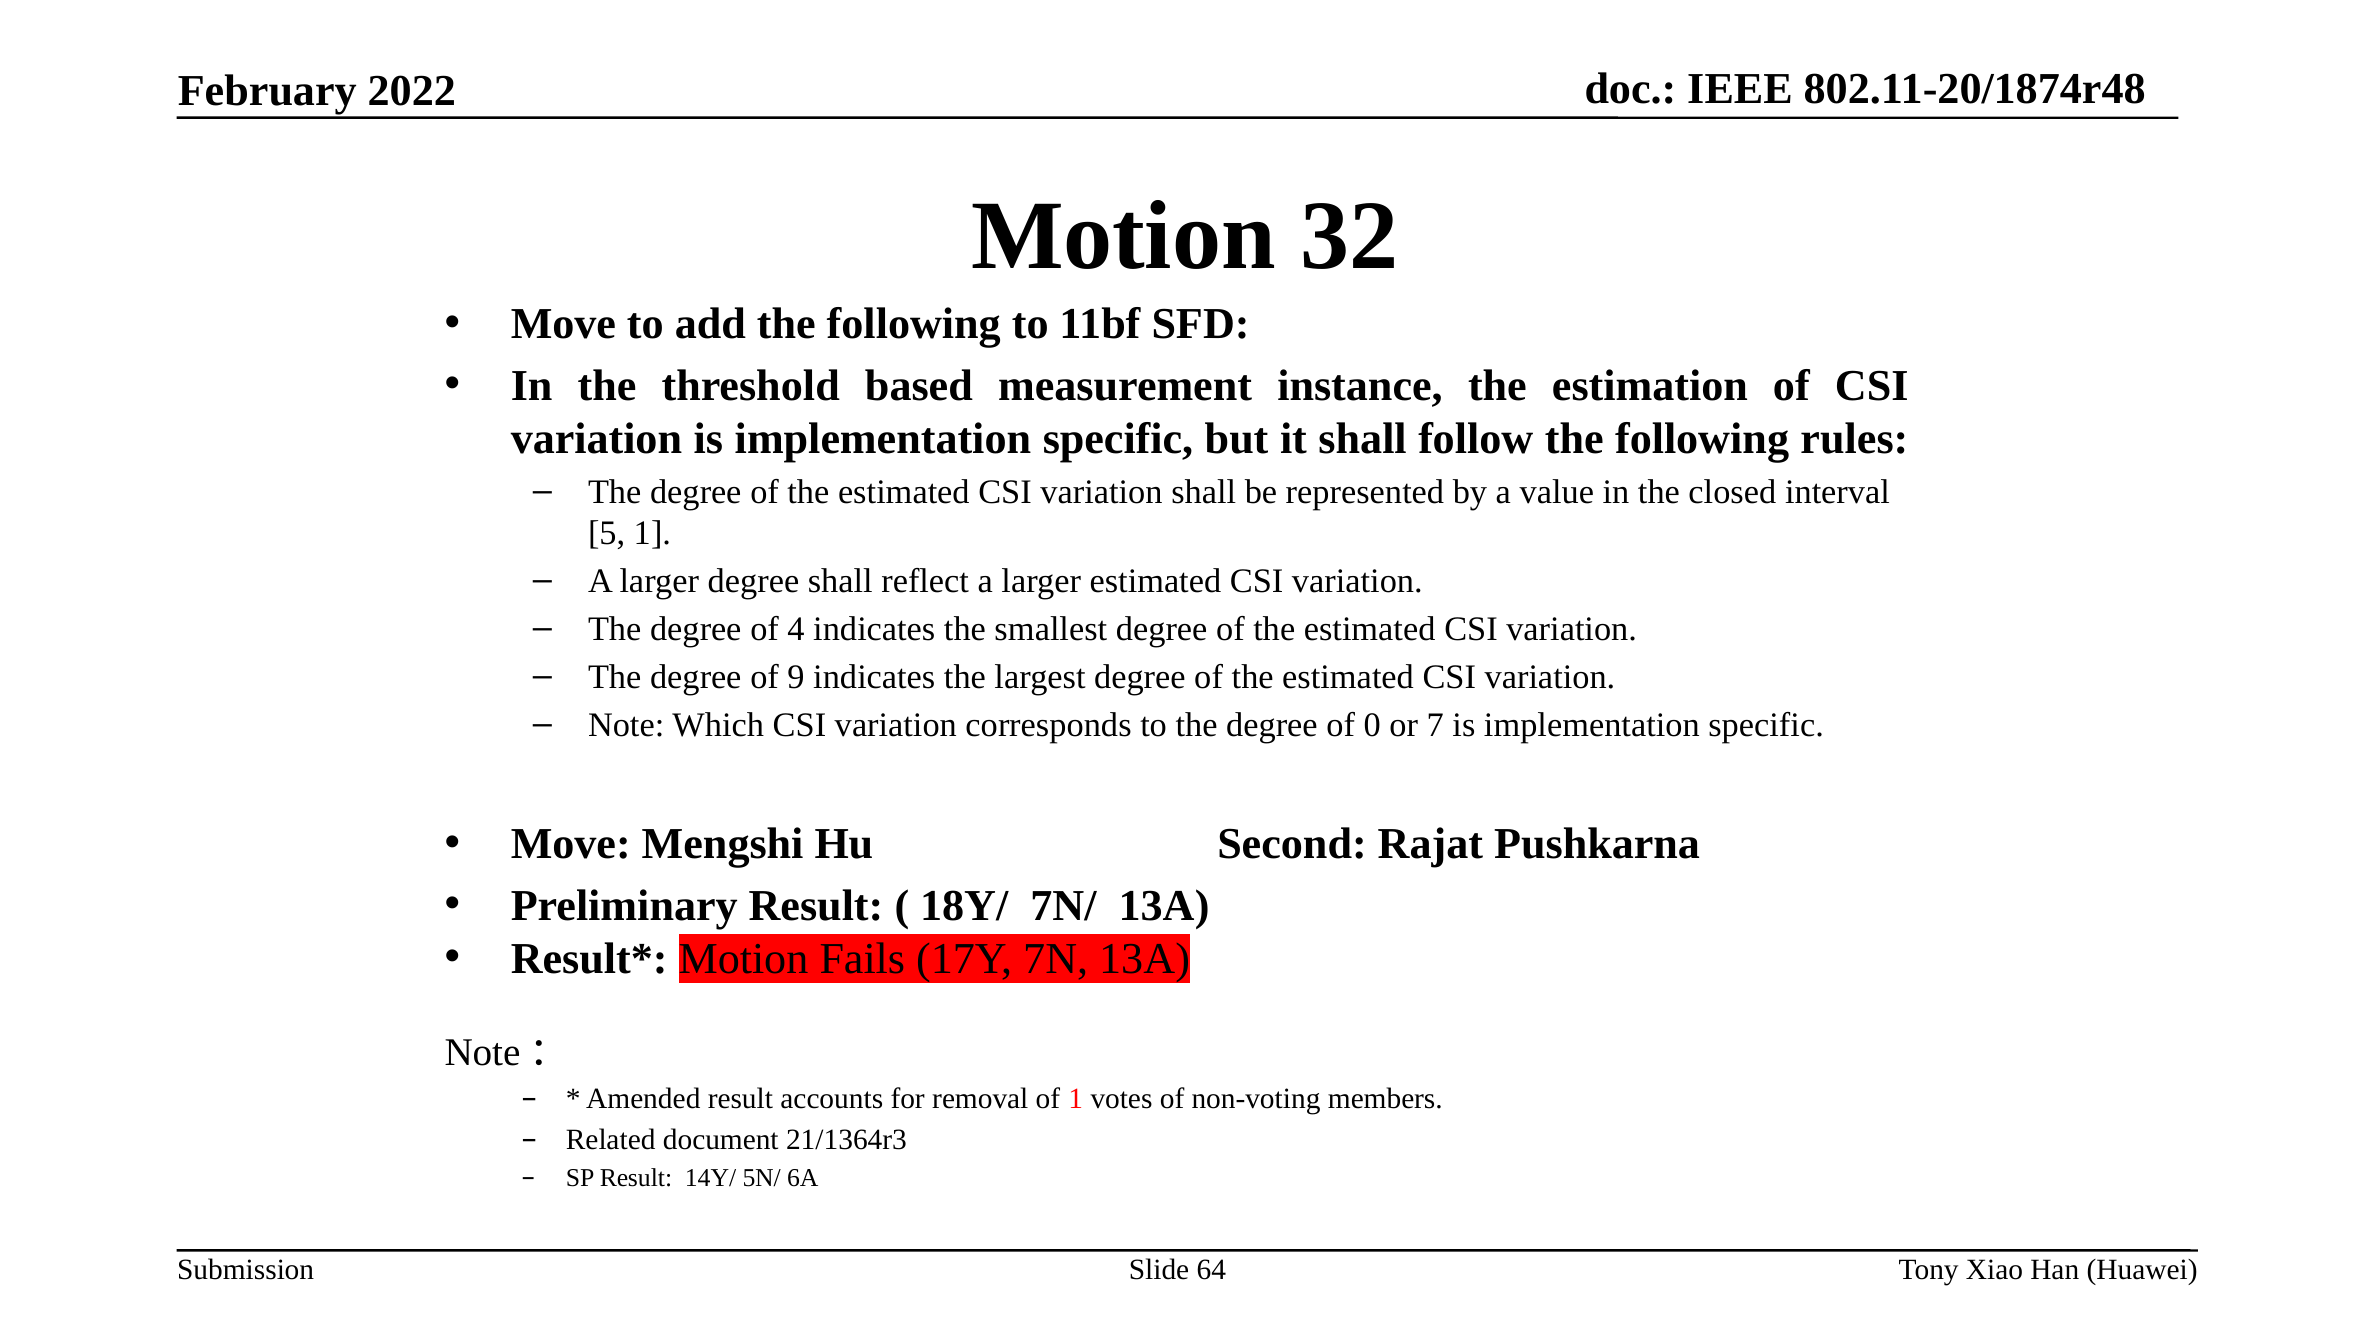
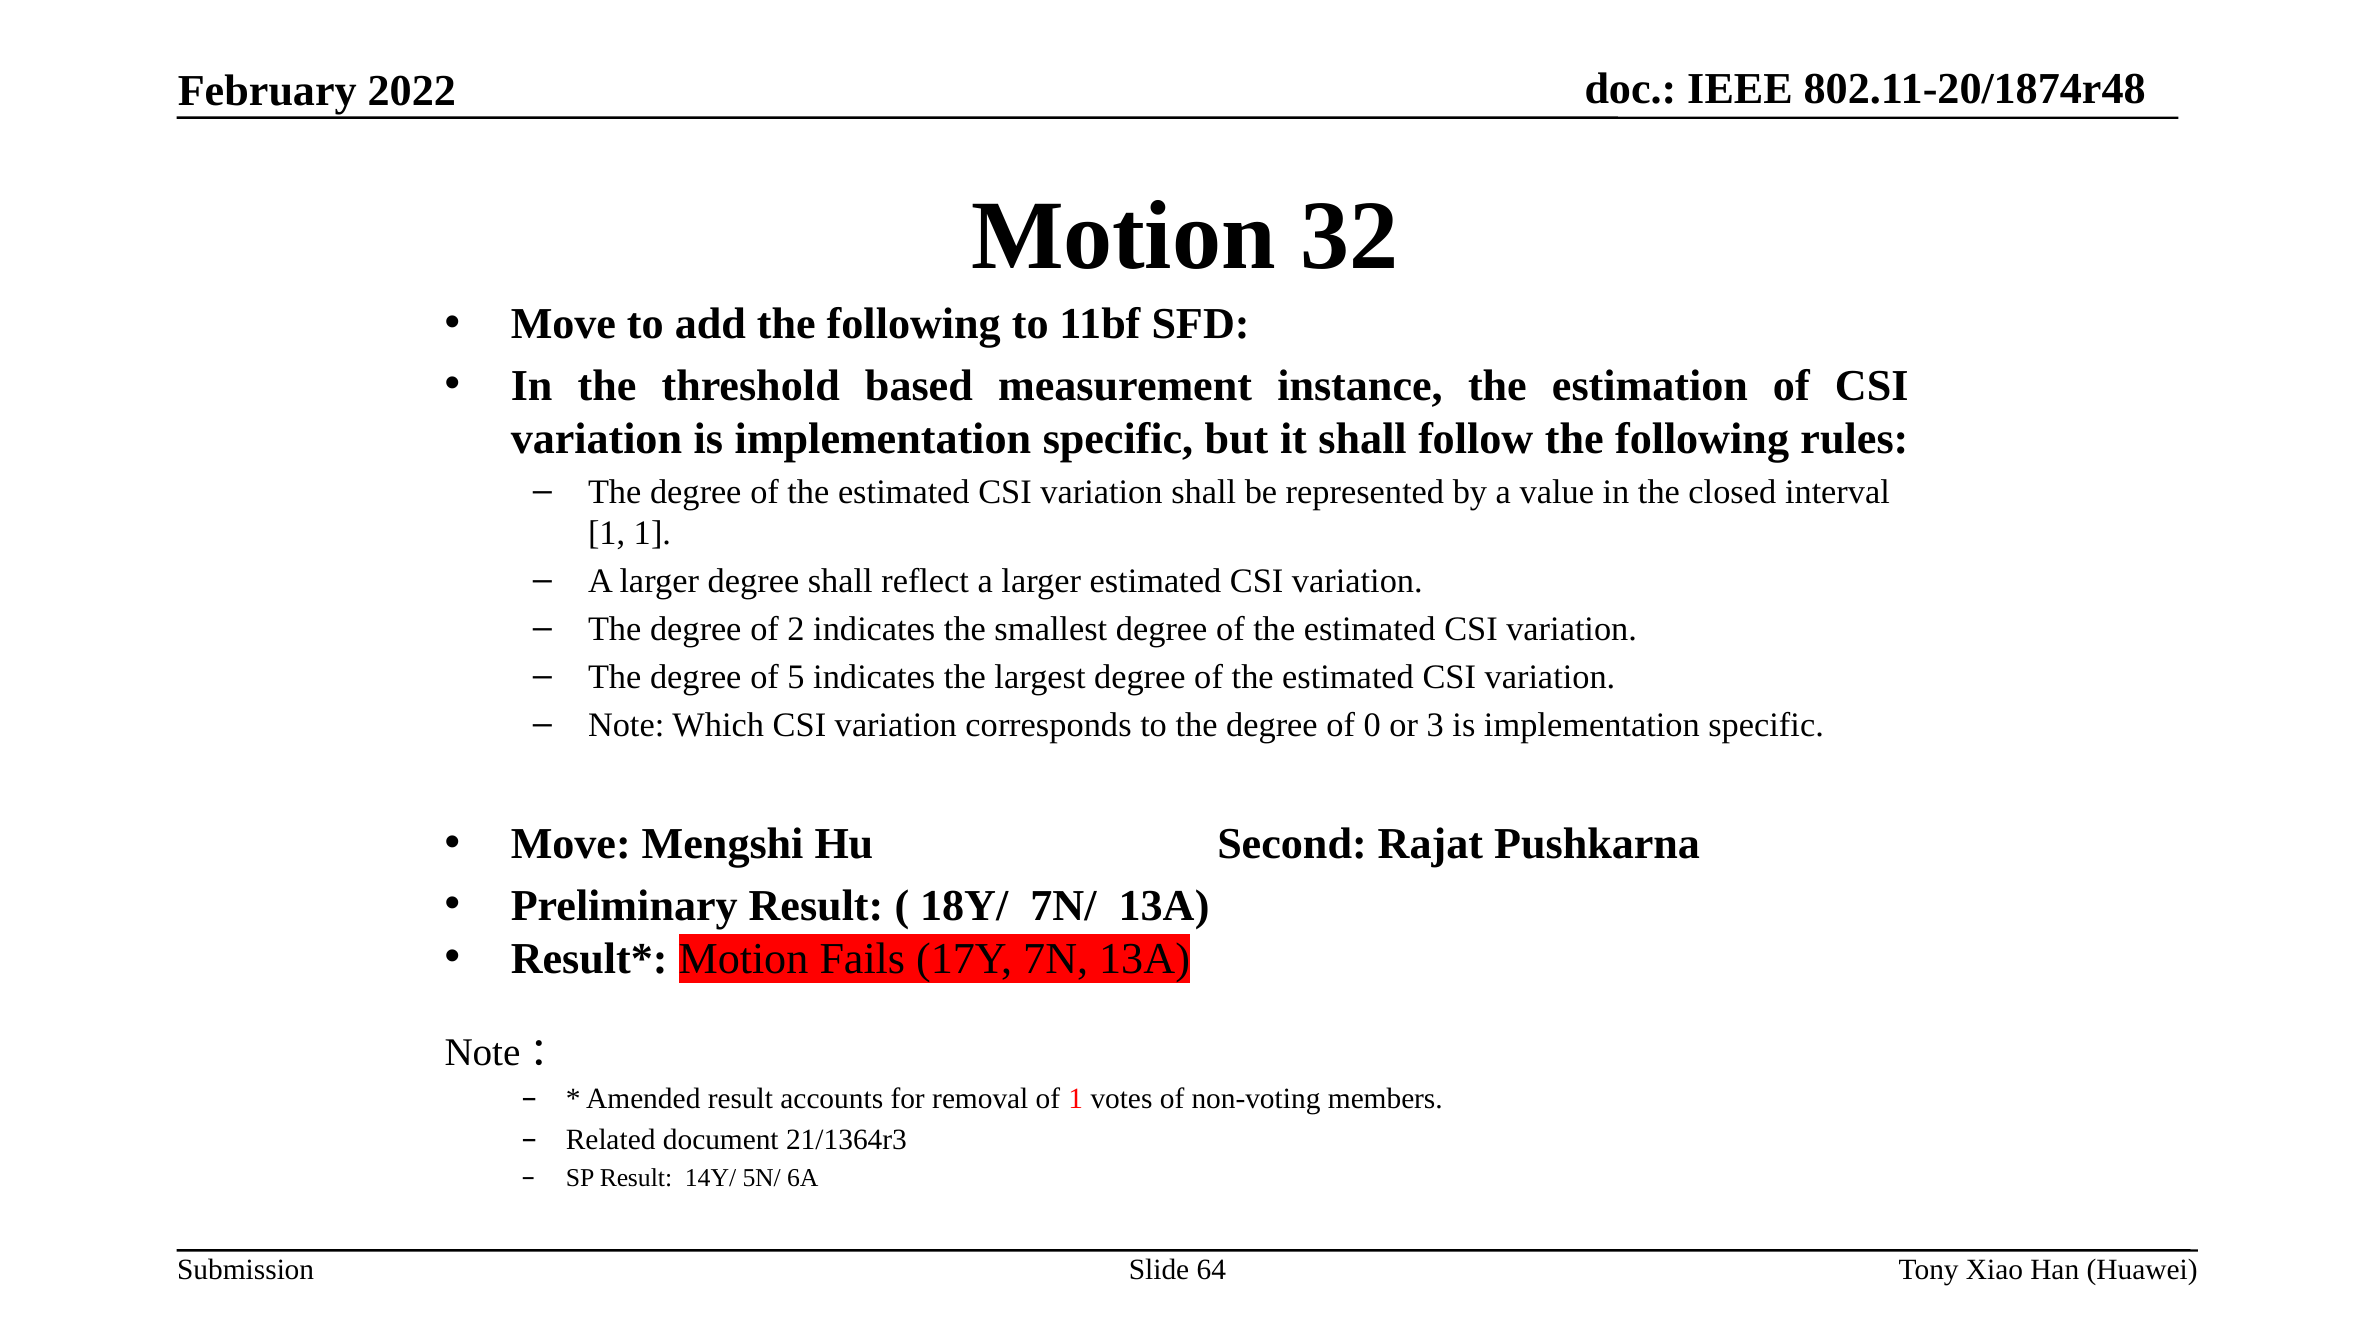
5 at (607, 533): 5 -> 1
4: 4 -> 2
9: 9 -> 5
7: 7 -> 3
